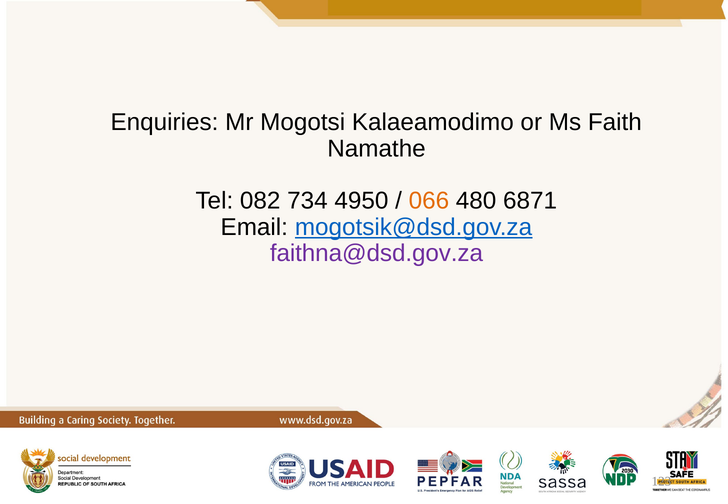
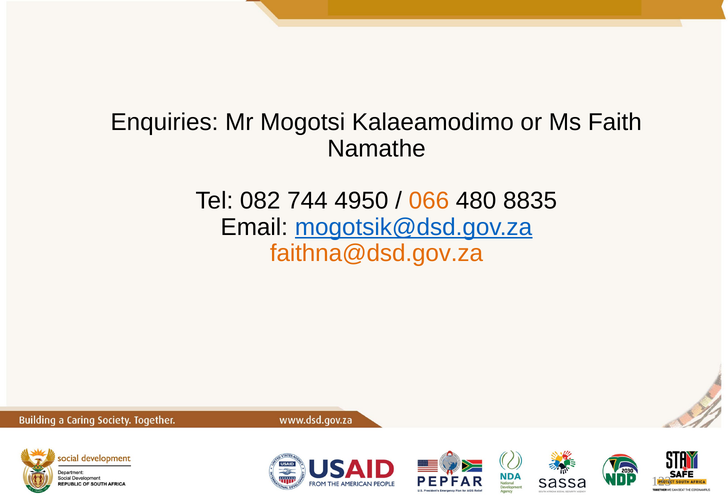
734: 734 -> 744
6871: 6871 -> 8835
faithna@dsd.gov.za colour: purple -> orange
